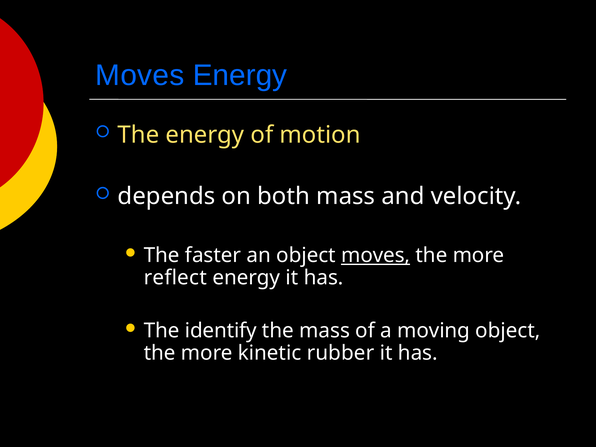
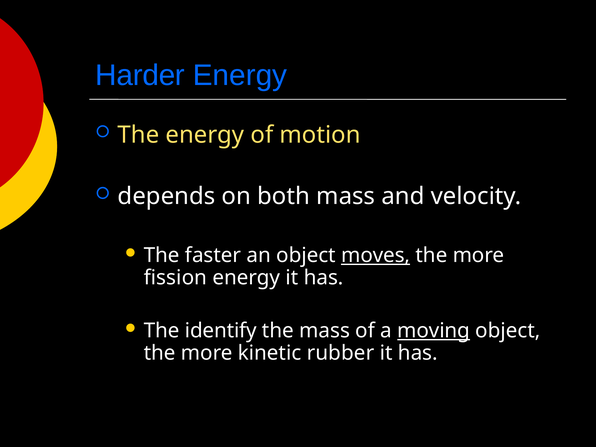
Moves at (140, 75): Moves -> Harder
reflect: reflect -> fission
moving underline: none -> present
